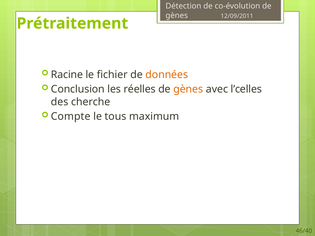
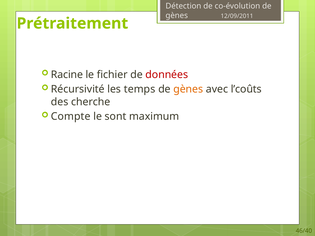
données colour: orange -> red
Conclusion: Conclusion -> Récursivité
réelles: réelles -> temps
l’celles: l’celles -> l’coûts
tous: tous -> sont
